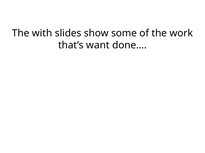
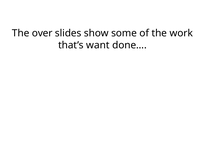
with: with -> over
